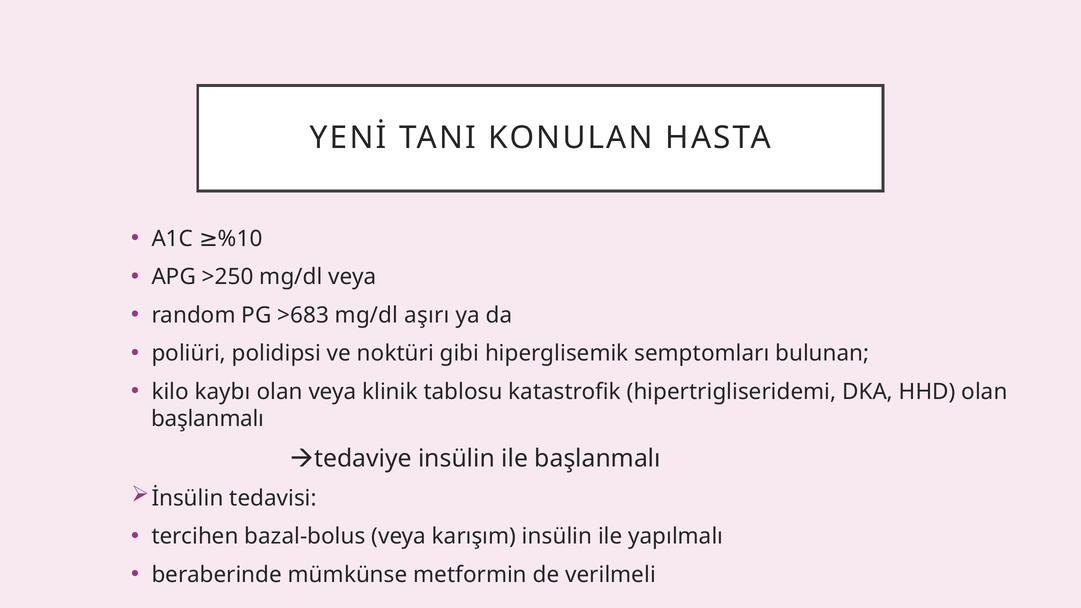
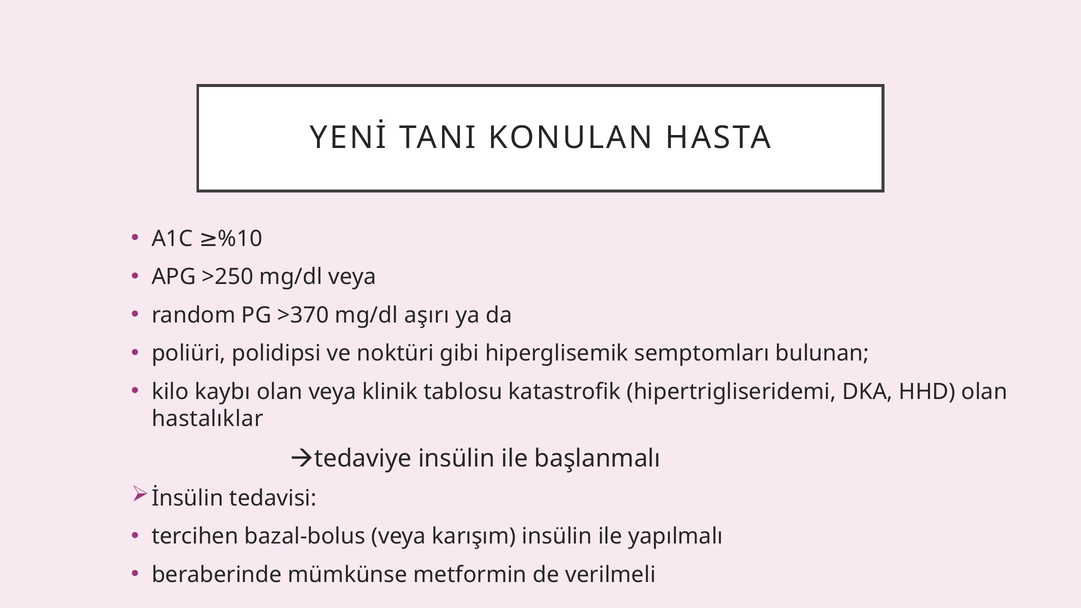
>683: >683 -> >370
başlanmalı at (208, 419): başlanmalı -> hastalıklar
